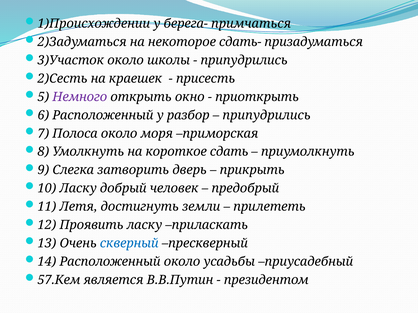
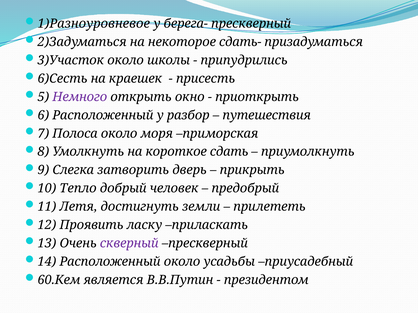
1)Происхождении: 1)Происхождении -> 1)Разноуровневое
берега- примчаться: примчаться -> прескверный
2)Сесть: 2)Сесть -> 6)Сесть
припудрились at (267, 115): припудрились -> путешествия
10 Ласку: Ласку -> Тепло
скверный colour: blue -> purple
57.Кем: 57.Кем -> 60.Кем
